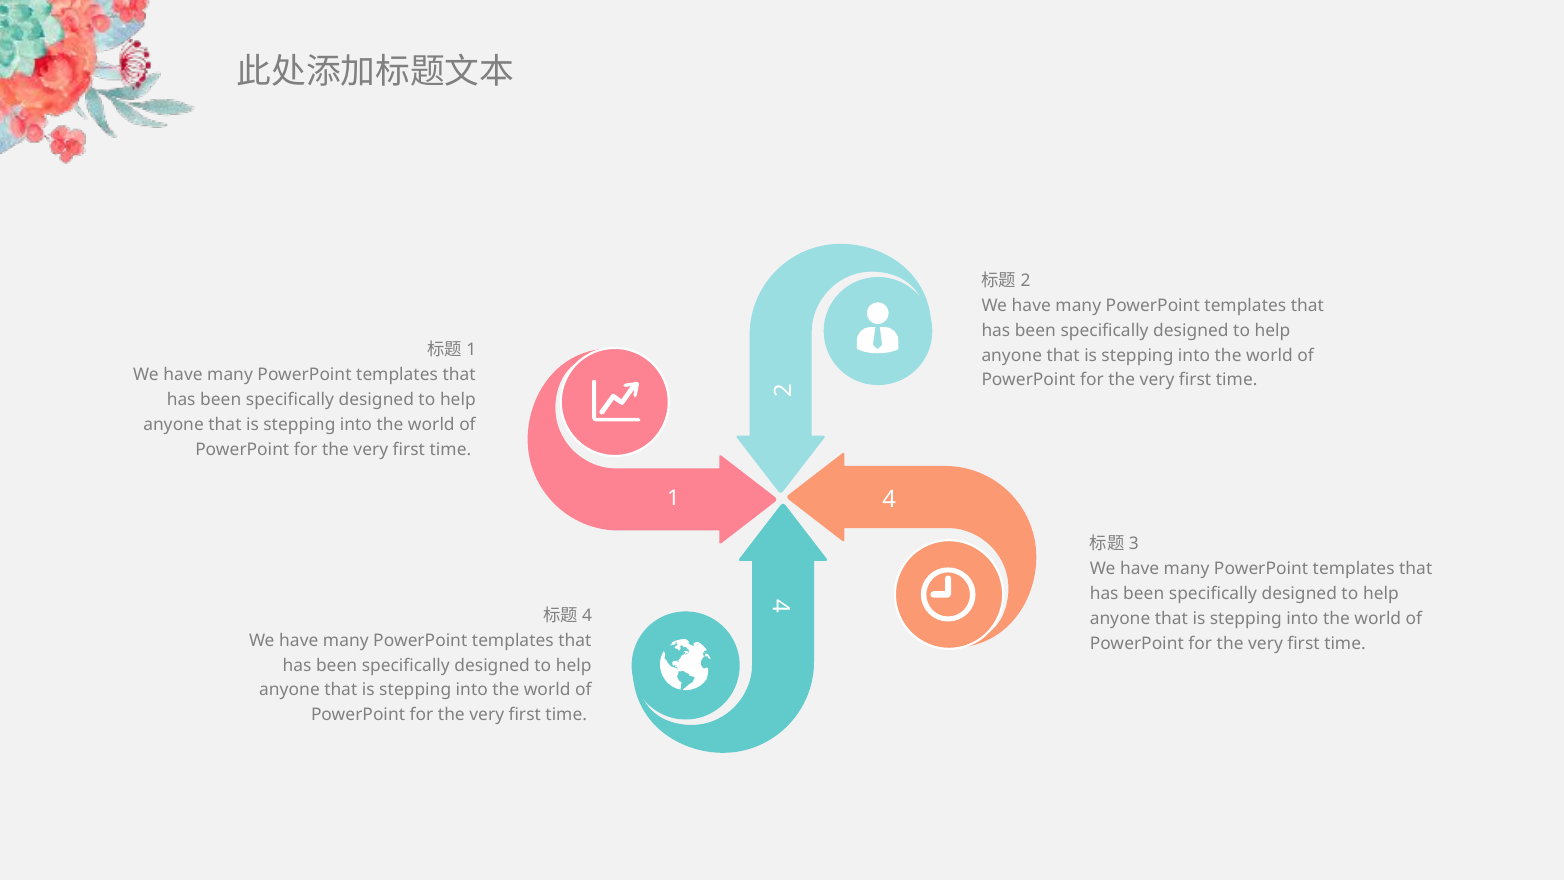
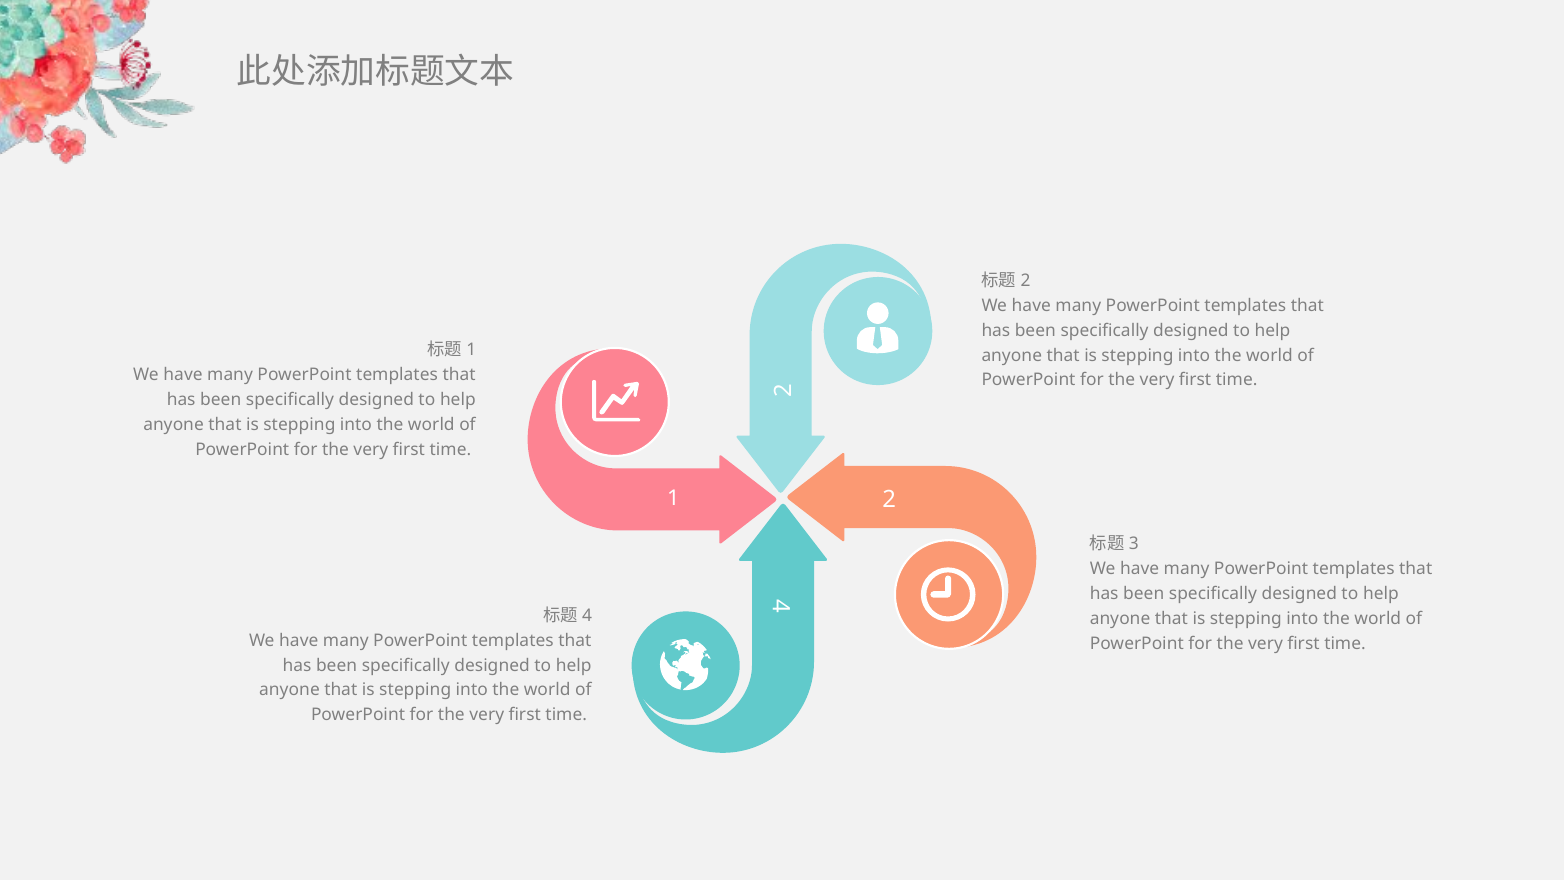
1 4: 4 -> 2
